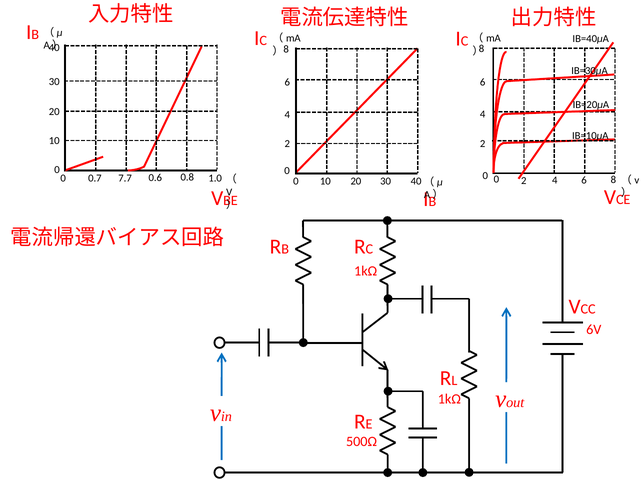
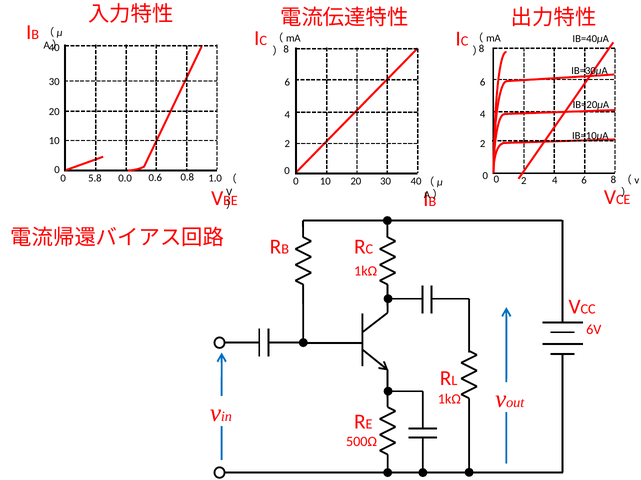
7.7: 7.7 -> 0.0
0.7: 0.7 -> 5.8
